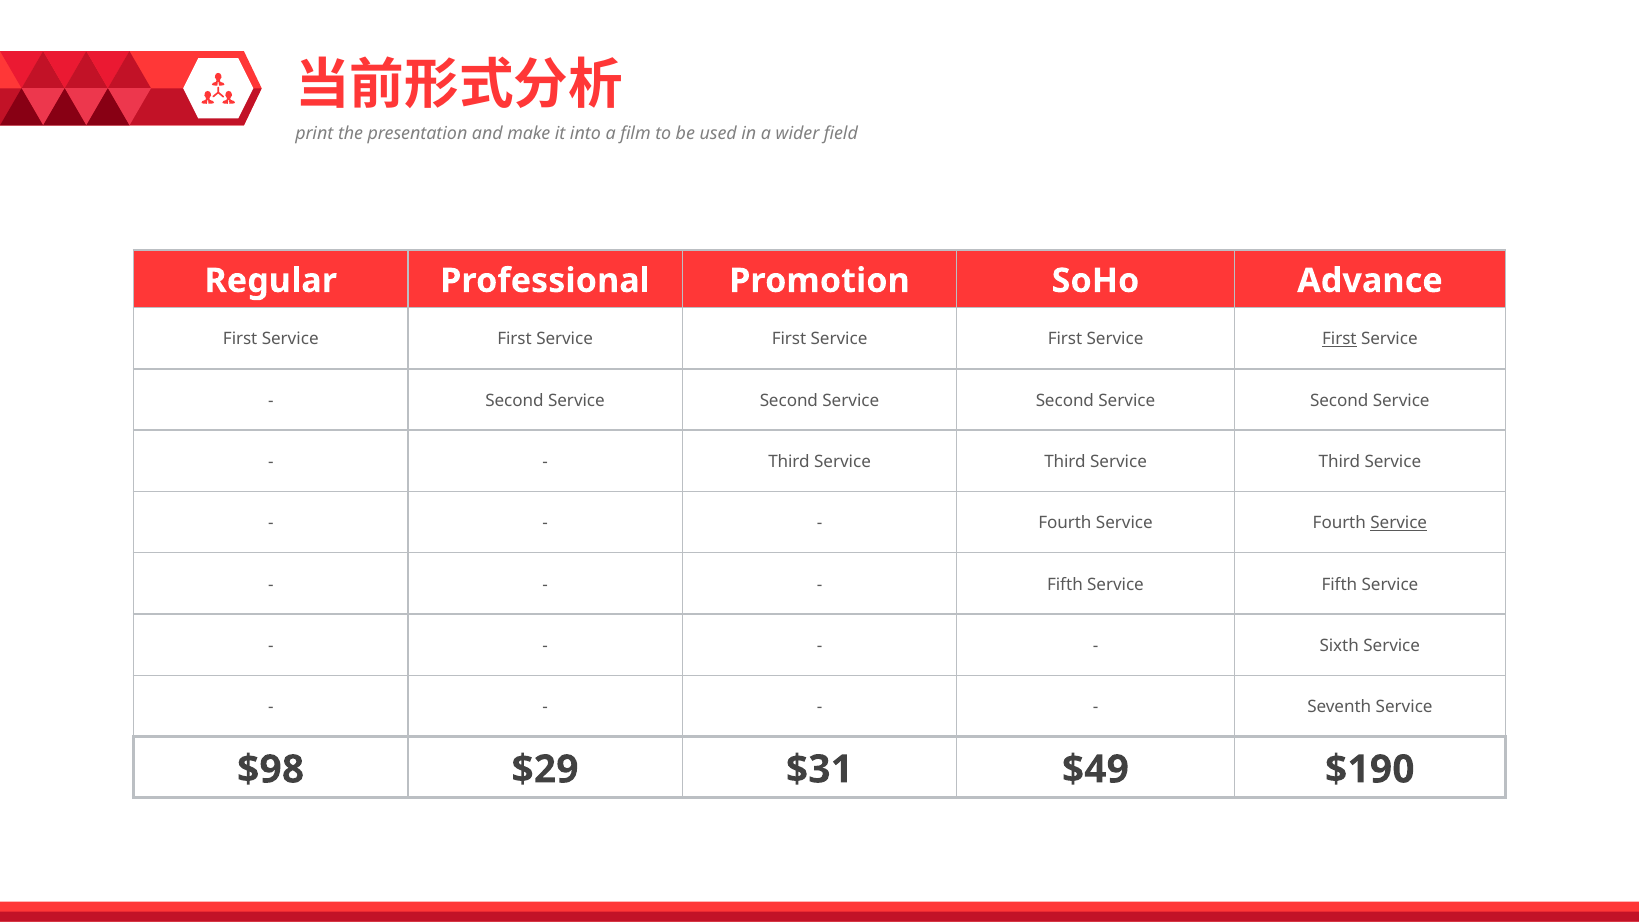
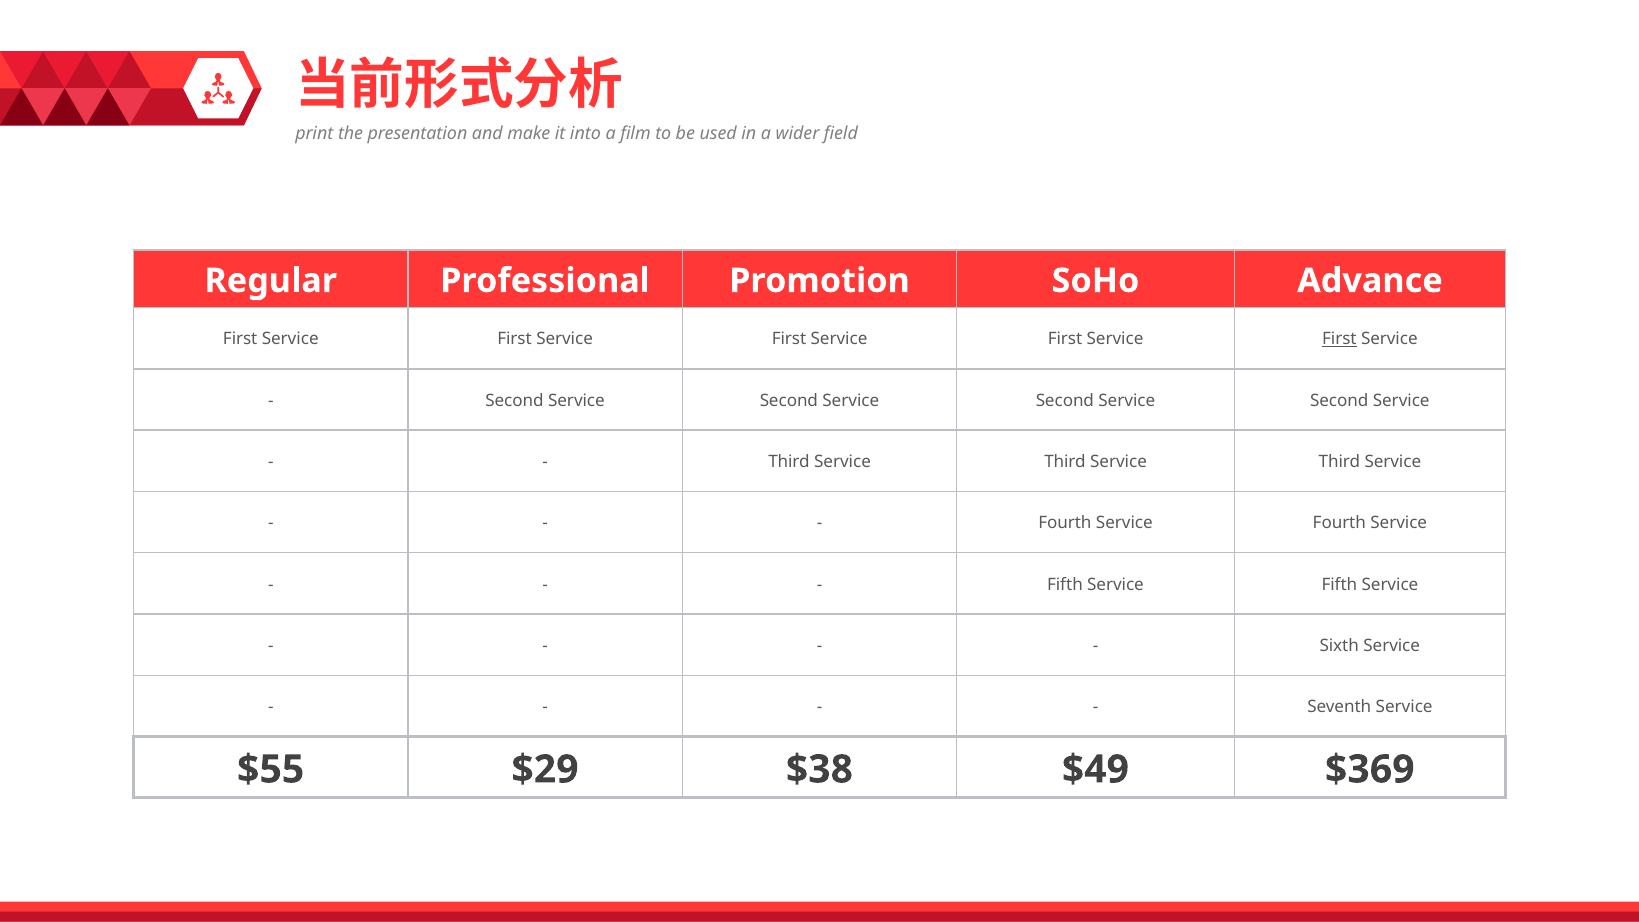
Service at (1399, 523) underline: present -> none
$98: $98 -> $55
$31: $31 -> $38
$190: $190 -> $369
